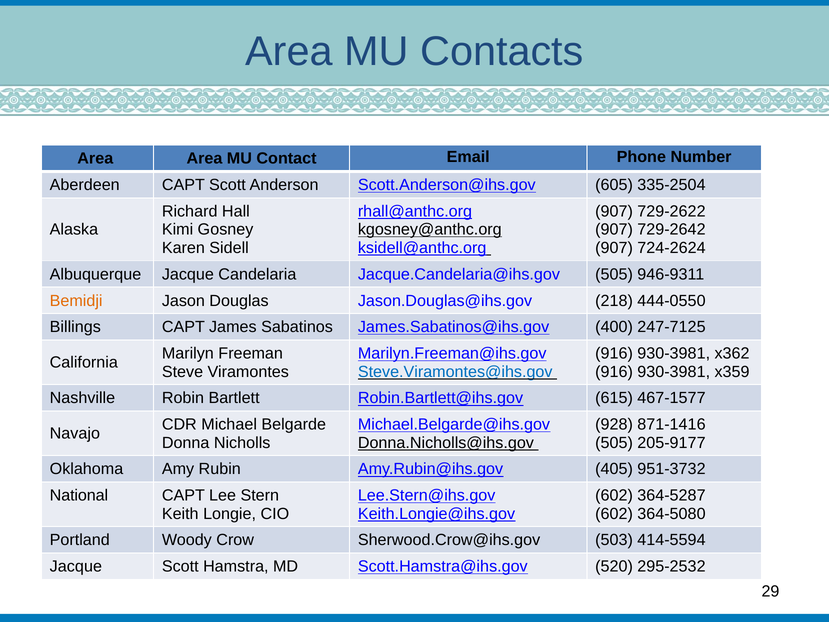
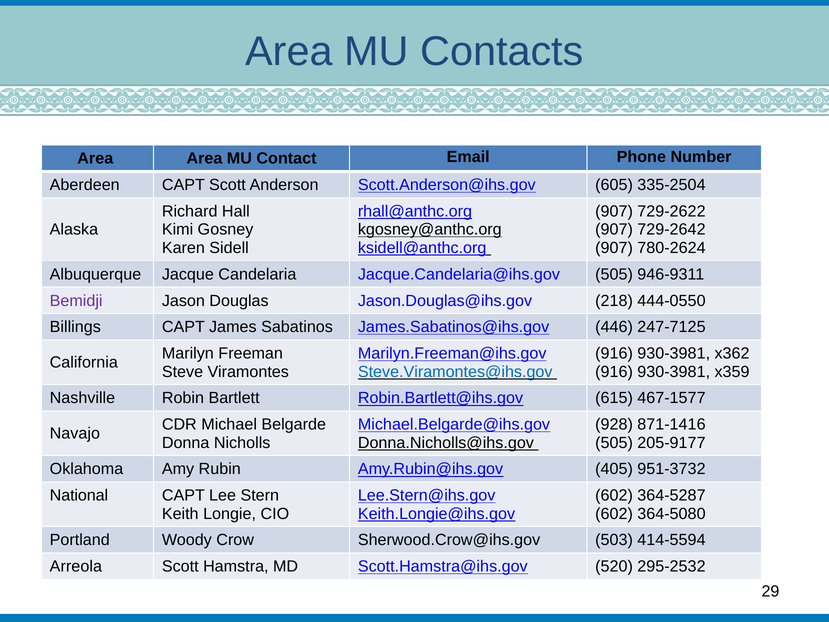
724-2624: 724-2624 -> 780-2624
Bemidji colour: orange -> purple
400: 400 -> 446
Jacque at (76, 566): Jacque -> Arreola
